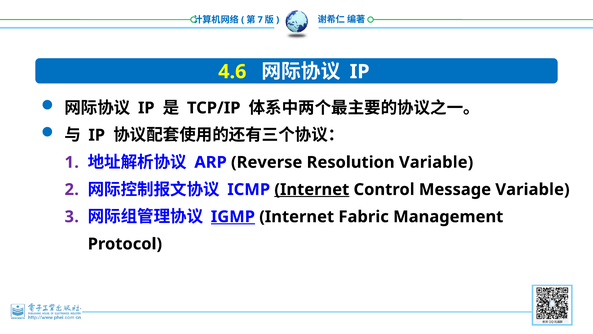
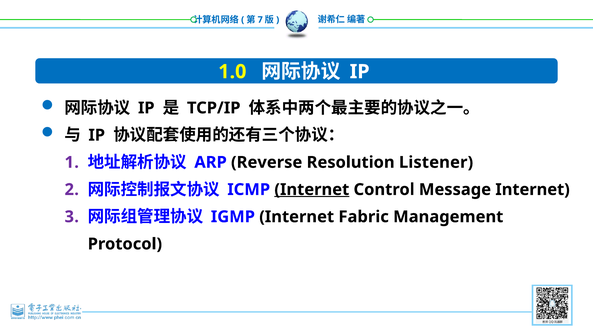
4.6: 4.6 -> 1.0
Resolution Variable: Variable -> Listener
Message Variable: Variable -> Internet
IGMP underline: present -> none
